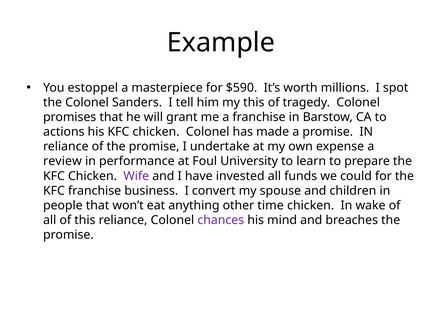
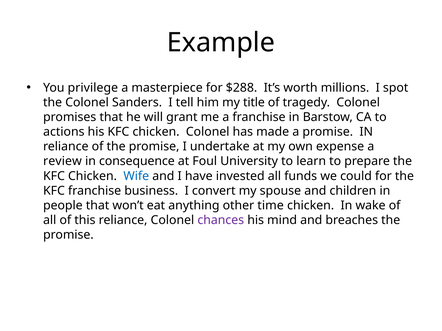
estoppel: estoppel -> privilege
$590: $590 -> $288
my this: this -> title
performance: performance -> consequence
Wife colour: purple -> blue
